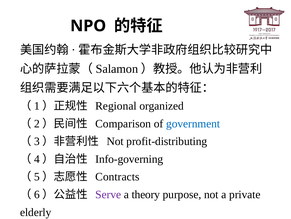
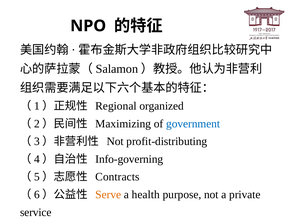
Comparison: Comparison -> Maximizing
Serve colour: purple -> orange
theory: theory -> health
elderly: elderly -> service
